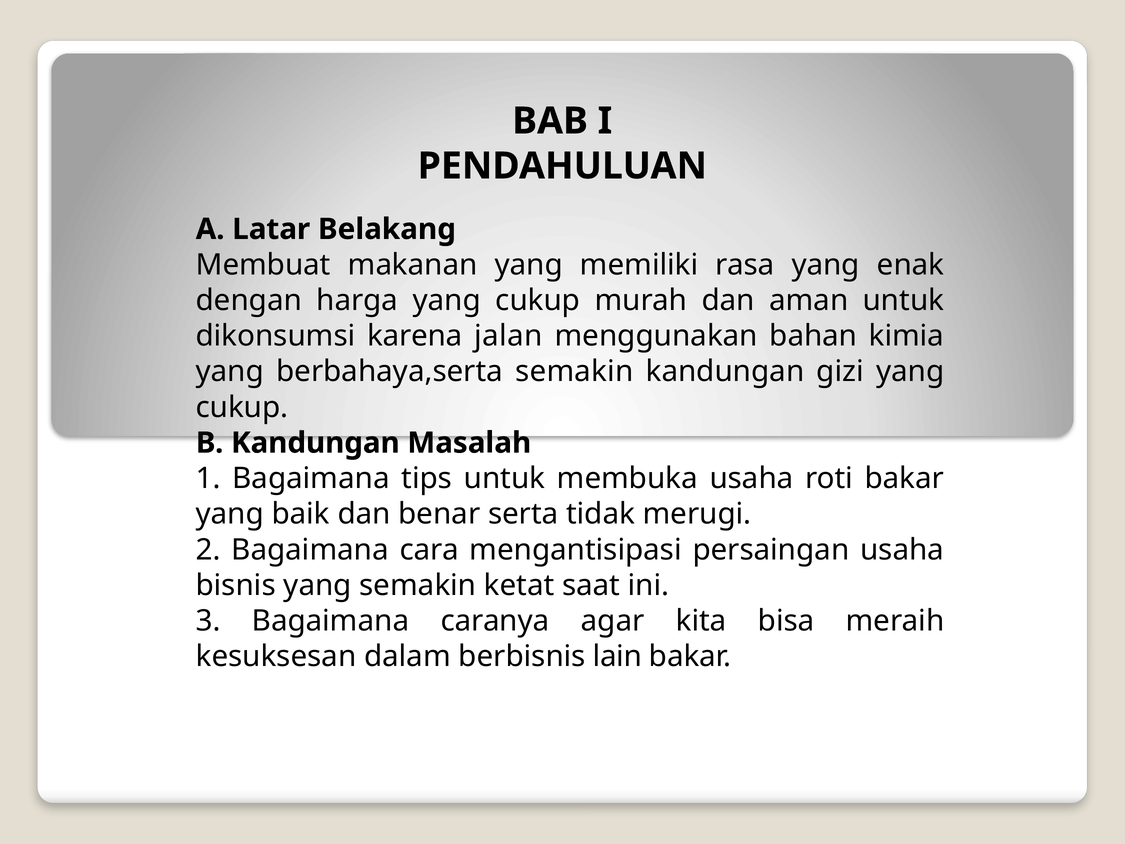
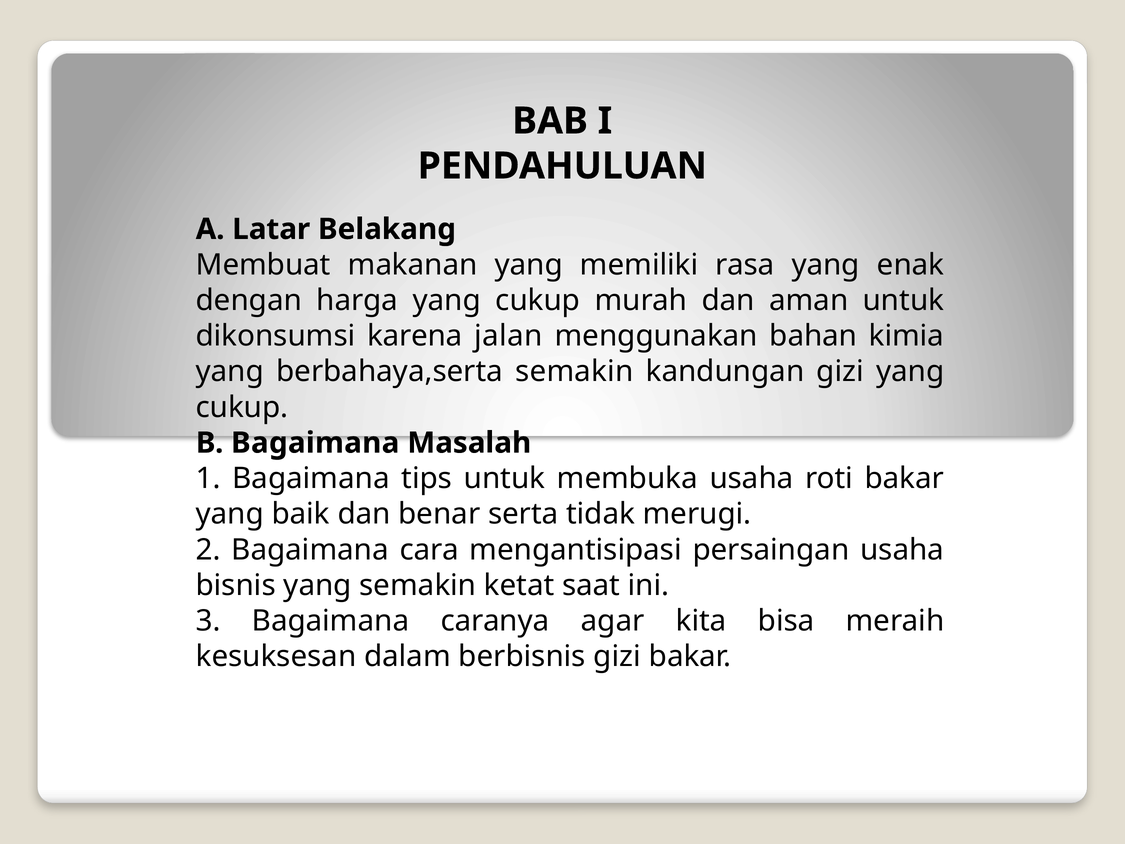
B Kandungan: Kandungan -> Bagaimana
berbisnis lain: lain -> gizi
